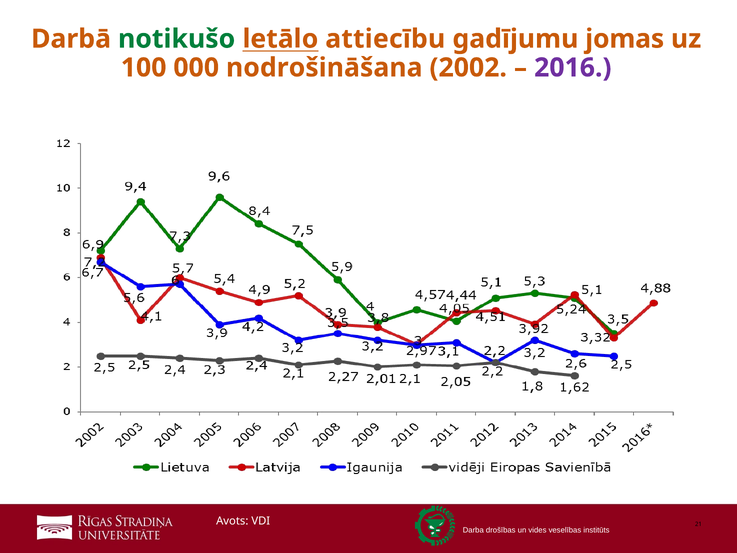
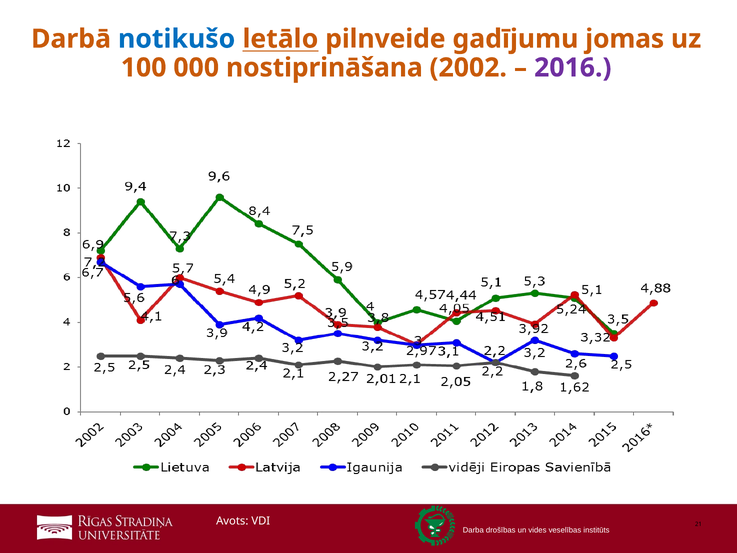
notikušo colour: green -> blue
attiecību: attiecību -> pilnveide
nodrošināšana: nodrošināšana -> nostiprināšana
